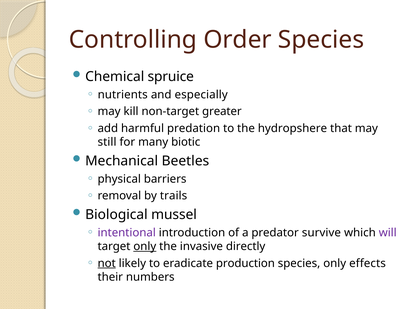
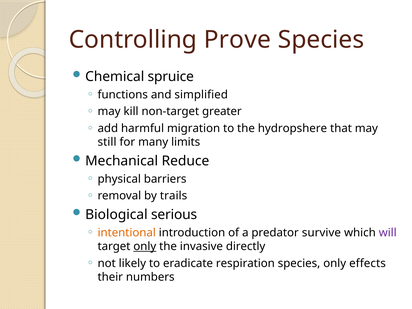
Order: Order -> Prove
nutrients: nutrients -> functions
especially: especially -> simplified
predation: predation -> migration
biotic: biotic -> limits
Beetles: Beetles -> Reduce
mussel: mussel -> serious
intentional colour: purple -> orange
not underline: present -> none
production: production -> respiration
